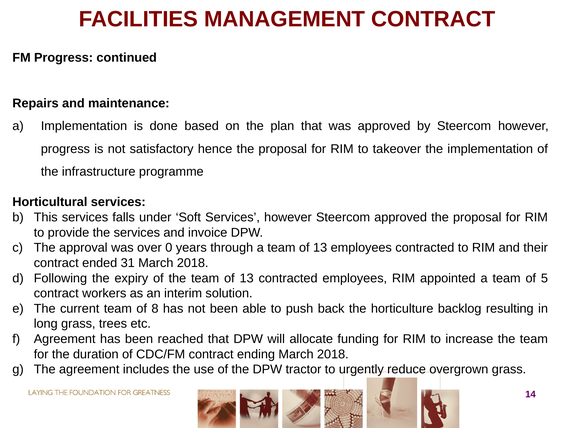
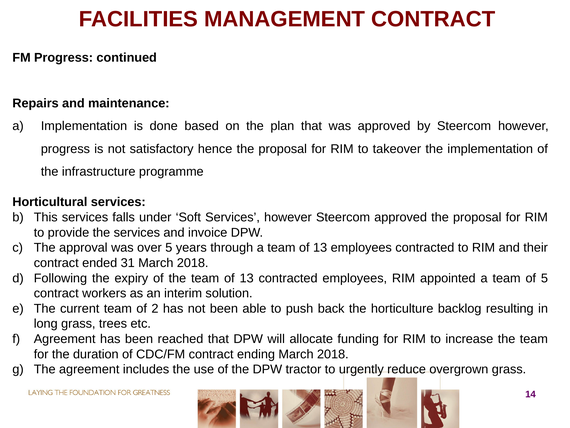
over 0: 0 -> 5
8: 8 -> 2
